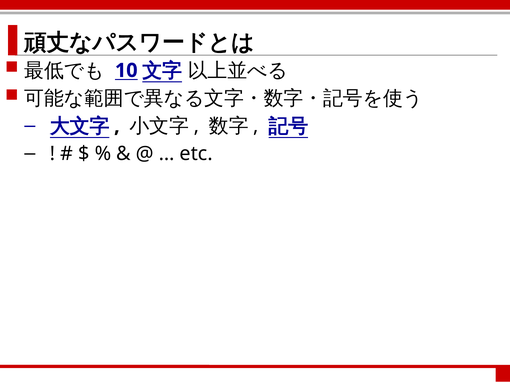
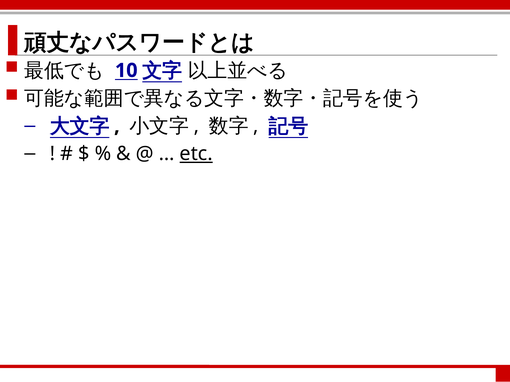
etc underline: none -> present
